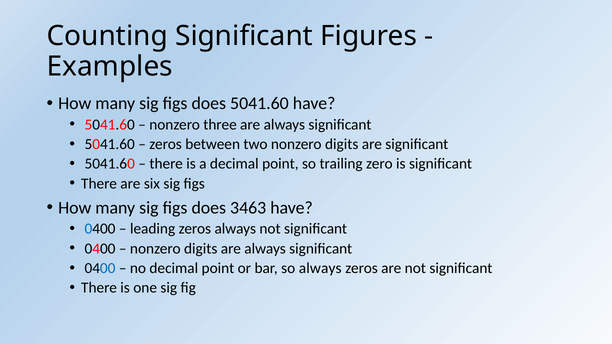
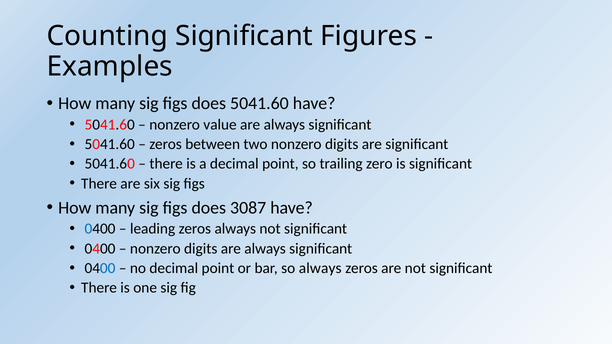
three: three -> value
3463: 3463 -> 3087
